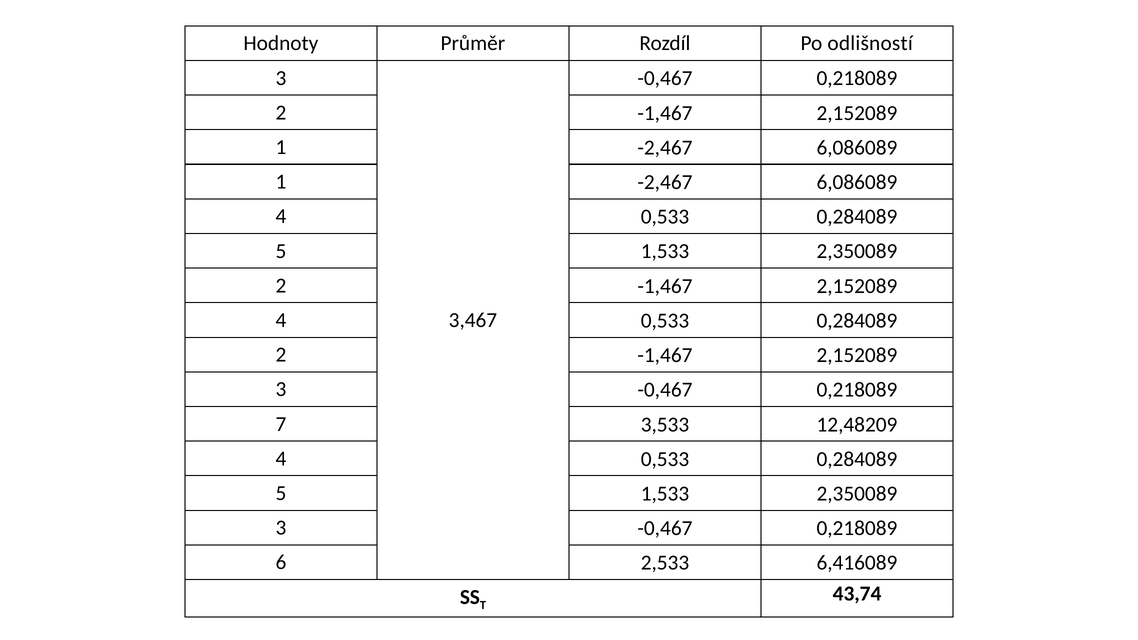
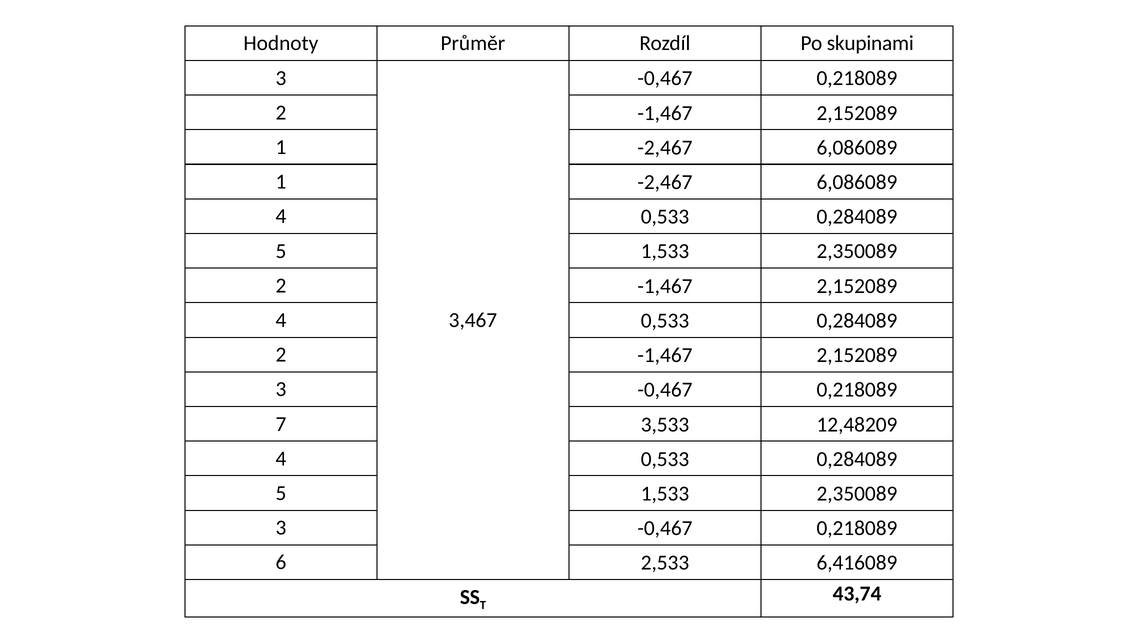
odlišností: odlišností -> skupinami
